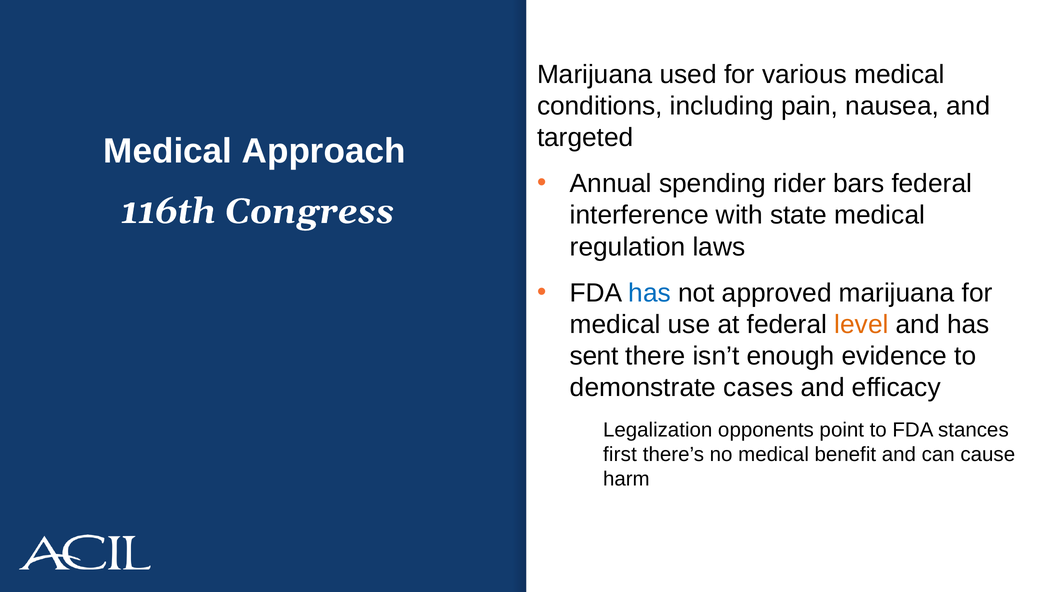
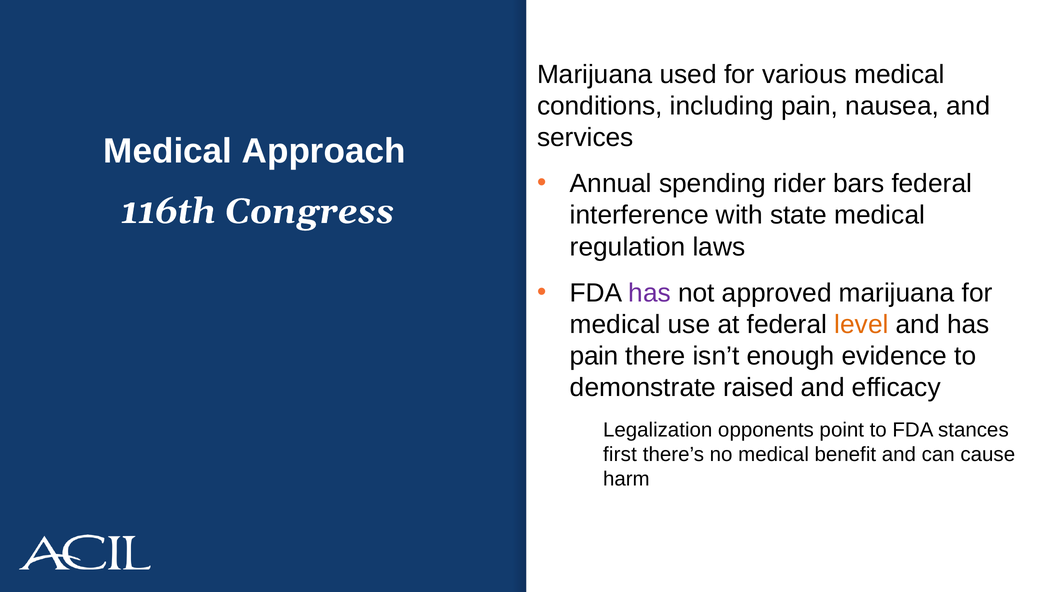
targeted: targeted -> services
has at (650, 293) colour: blue -> purple
sent at (594, 356): sent -> pain
cases: cases -> raised
